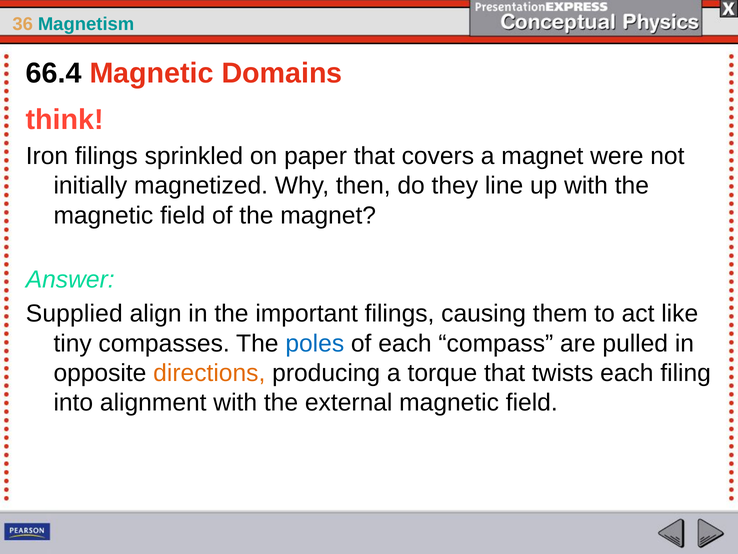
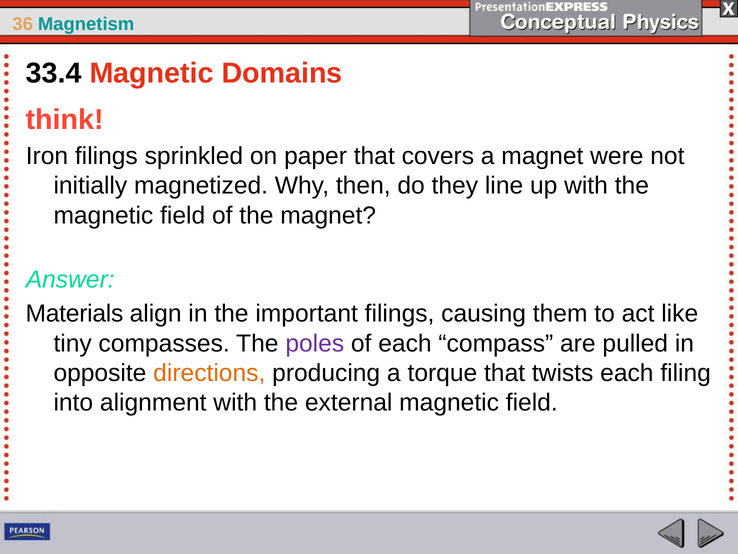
66.4: 66.4 -> 33.4
Supplied: Supplied -> Materials
poles colour: blue -> purple
